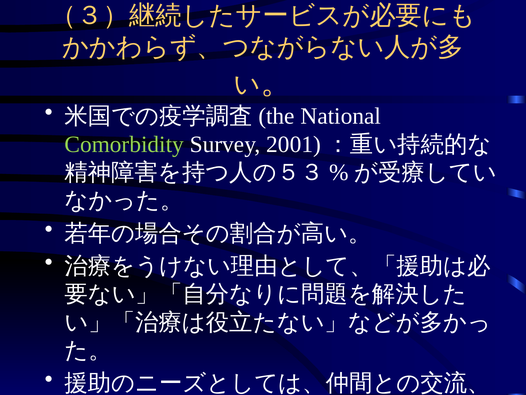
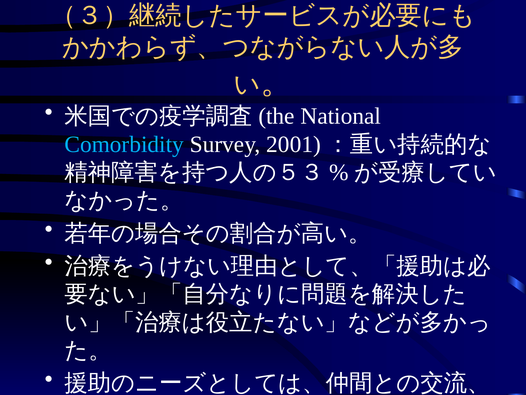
Comorbidity colour: light green -> light blue
